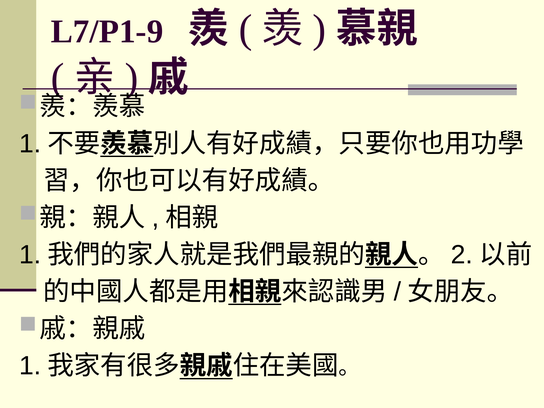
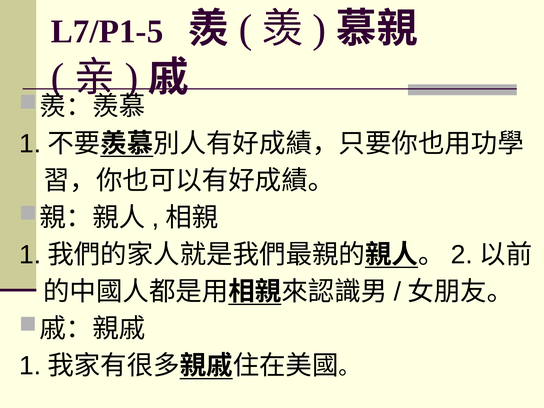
L7/P1-9: L7/P1-9 -> L7/P1-5
